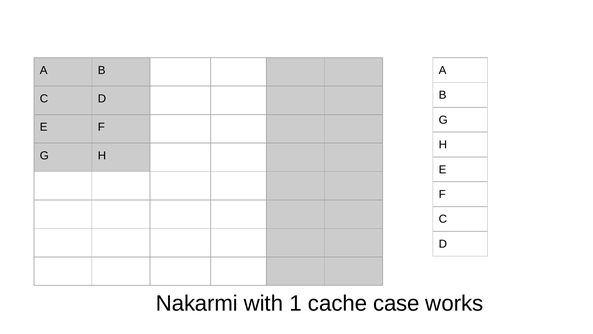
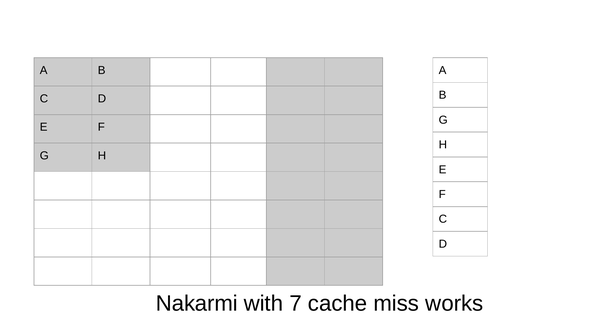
1: 1 -> 7
case: case -> miss
